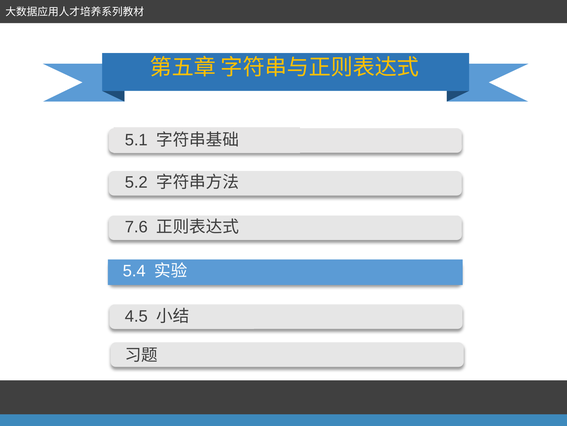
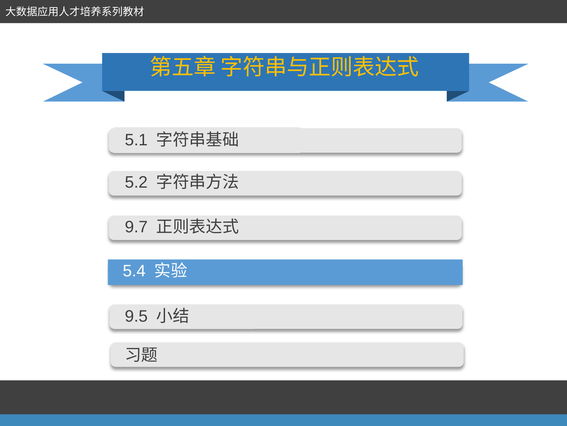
7.6: 7.6 -> 9.7
4.5: 4.5 -> 9.5
